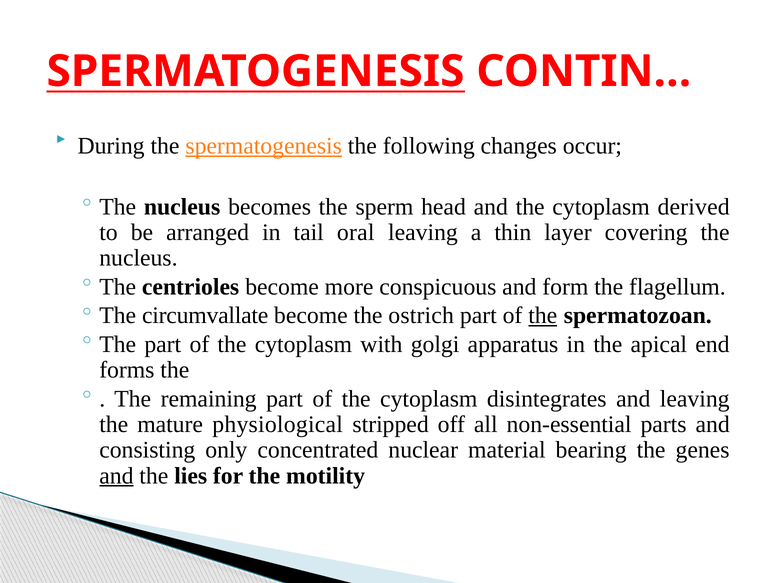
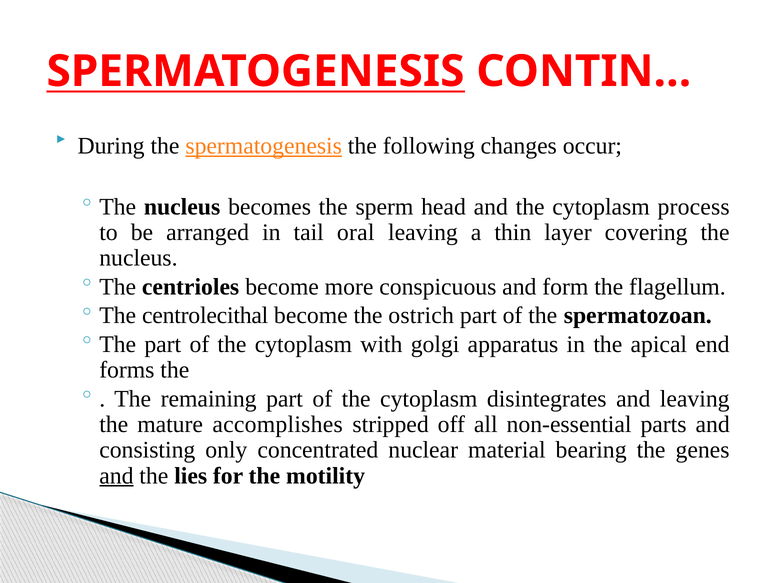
derived: derived -> process
circumvallate: circumvallate -> centrolecithal
the at (543, 315) underline: present -> none
physiological: physiological -> accomplishes
